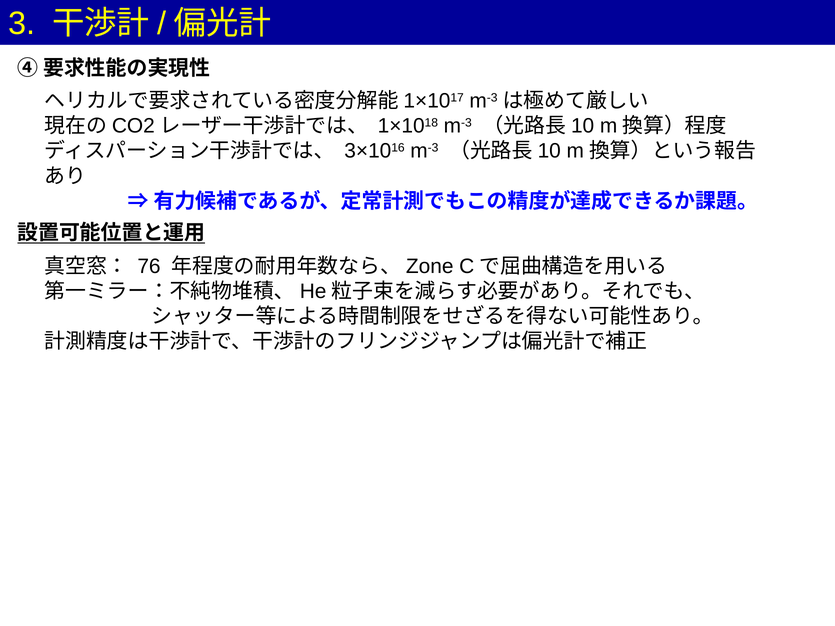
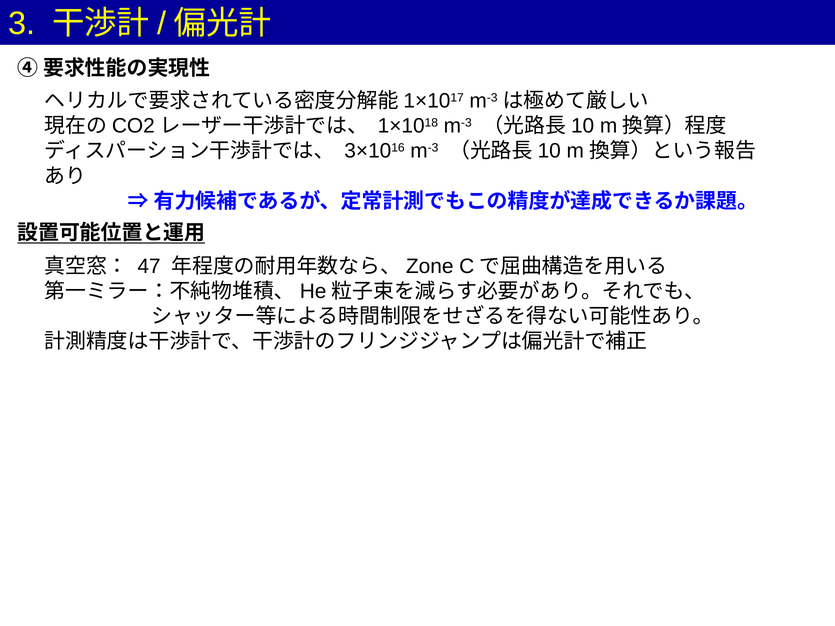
76: 76 -> 47
